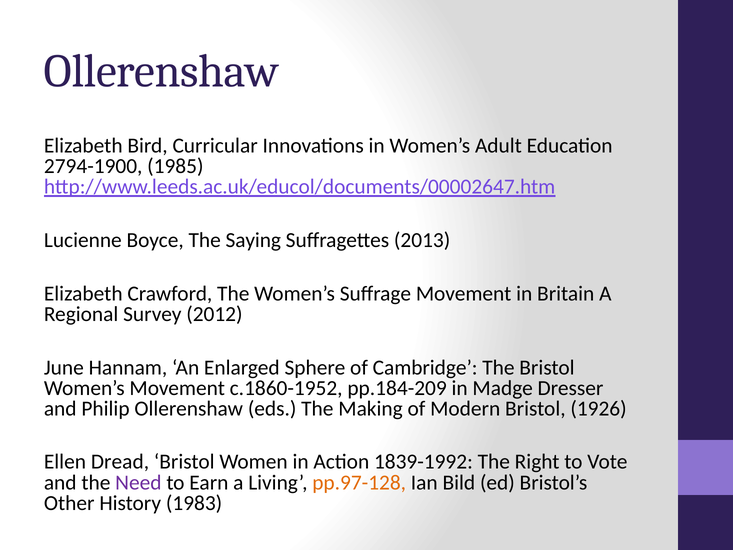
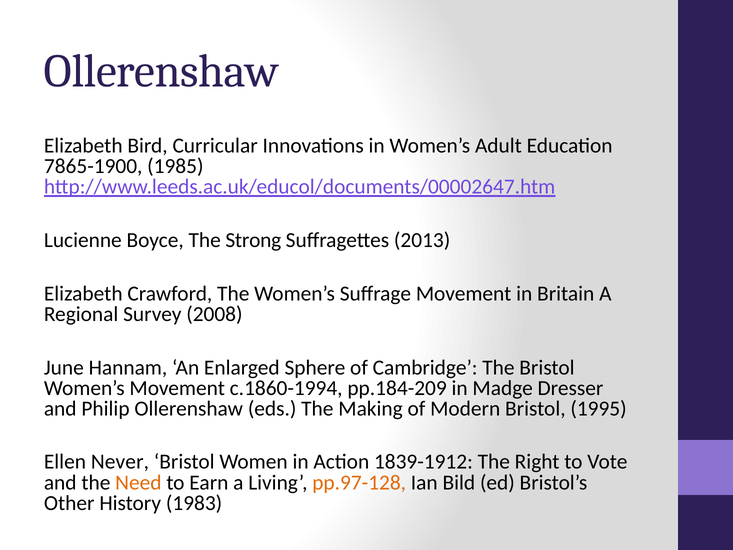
2794-1900: 2794-1900 -> 7865-1900
Saying: Saying -> Strong
2012: 2012 -> 2008
c.1860-1952: c.1860-1952 -> c.1860-1994
1926: 1926 -> 1995
Dread: Dread -> Never
1839-1992: 1839-1992 -> 1839-1912
Need colour: purple -> orange
